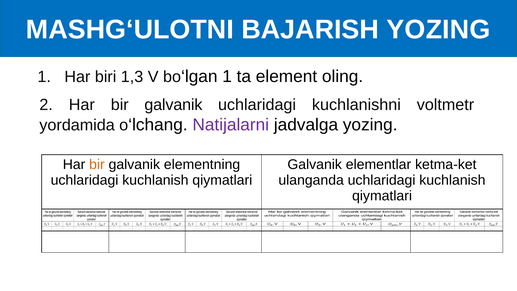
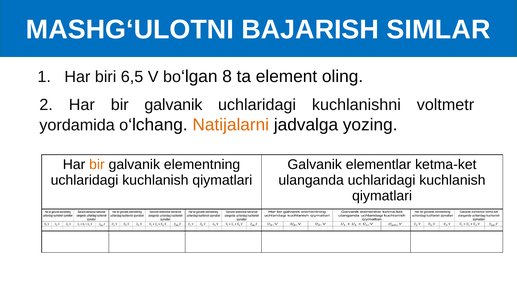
BAJARISH YOZING: YOZING -> SIMLAR
1,3: 1,3 -> 6,5
bo‘lgan 1: 1 -> 8
Natijalarni colour: purple -> orange
